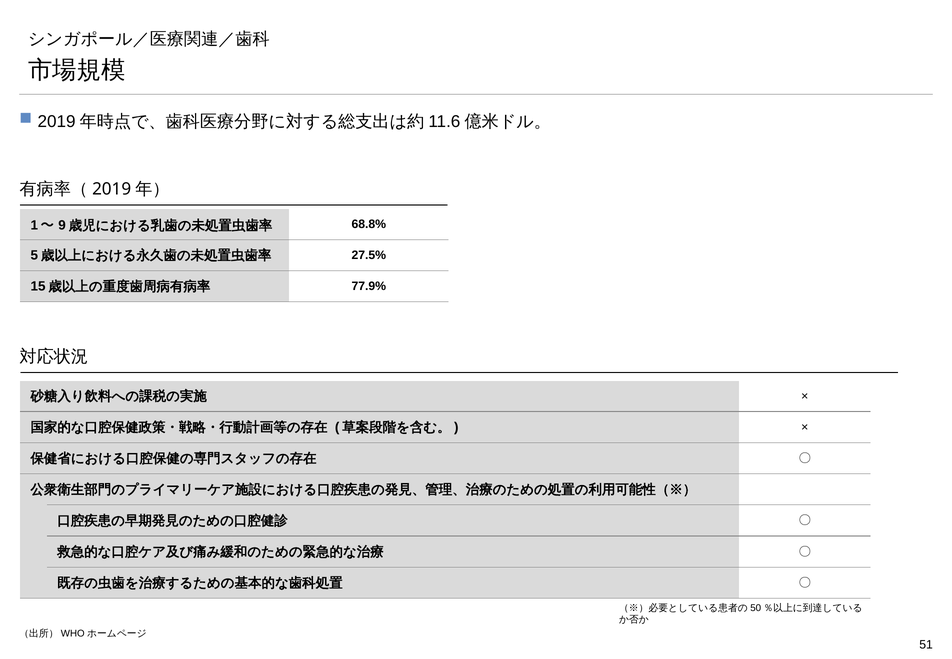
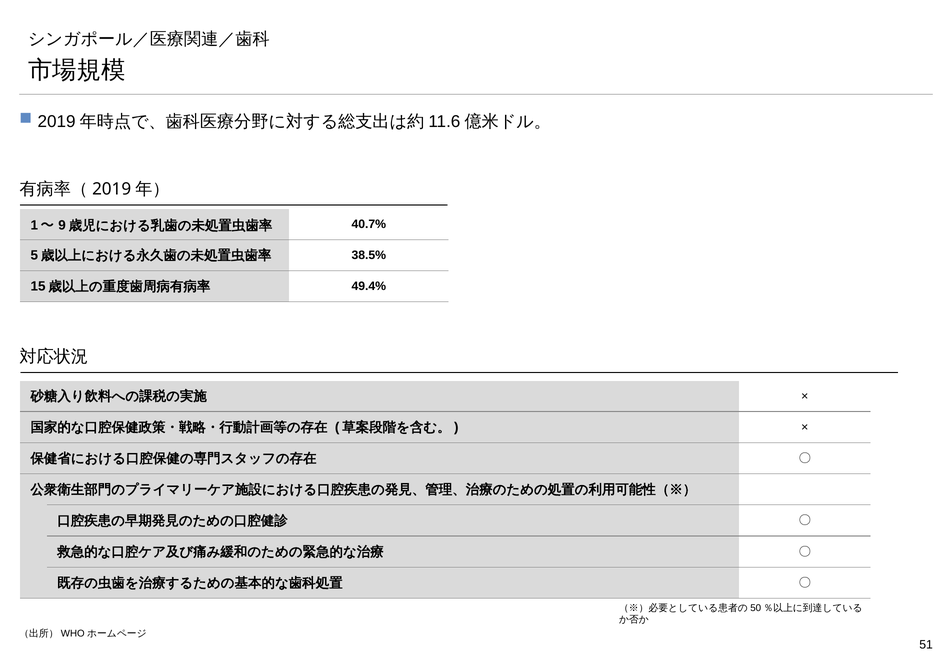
68.8%: 68.8% -> 40.7%
27.5%: 27.5% -> 38.5%
77.9%: 77.9% -> 49.4%
